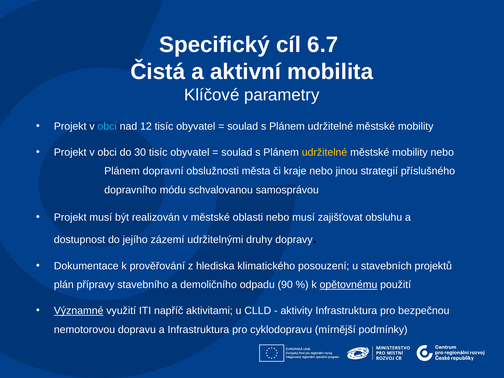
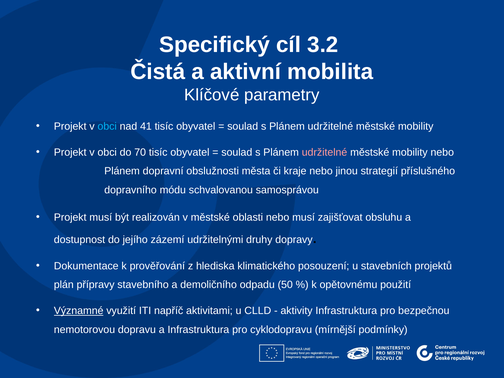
6.7: 6.7 -> 3.2
12: 12 -> 41
30: 30 -> 70
udržitelné at (325, 152) colour: yellow -> pink
90: 90 -> 50
opětovnému underline: present -> none
